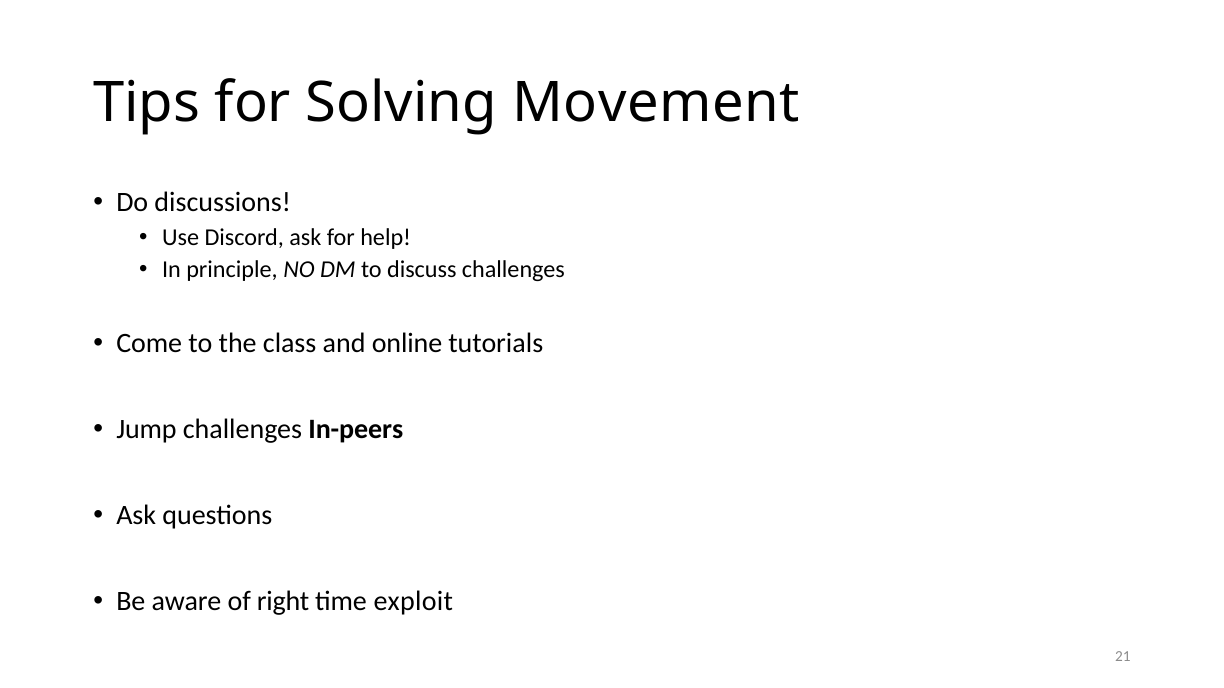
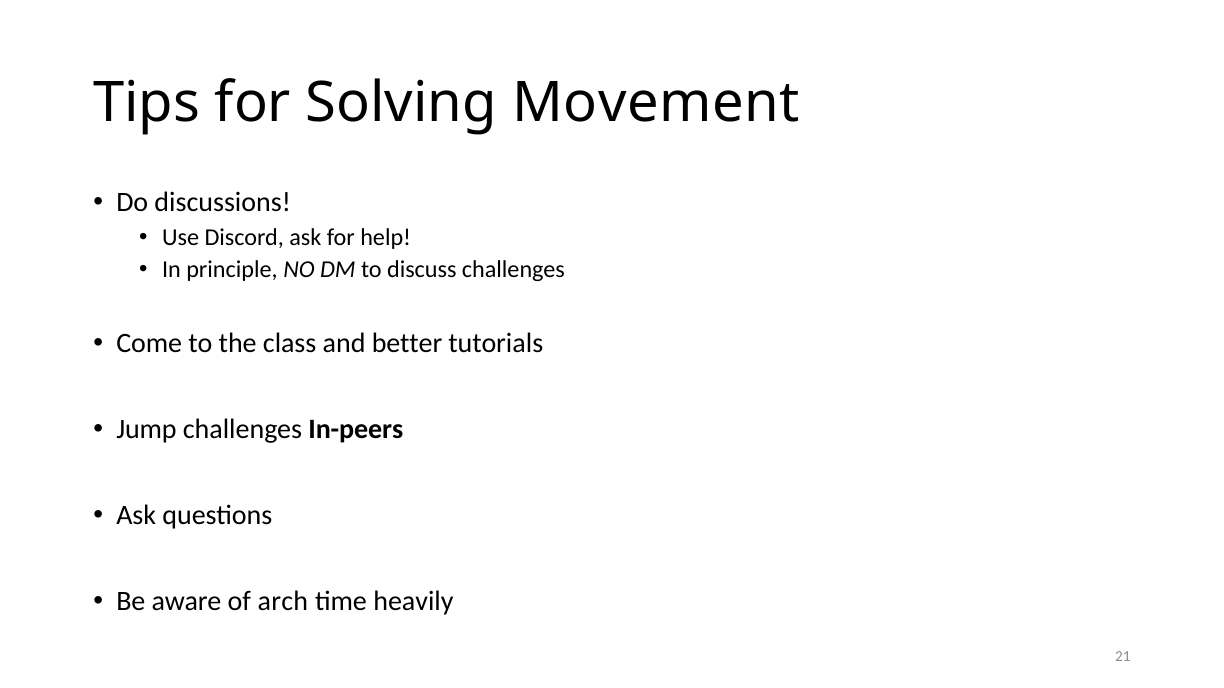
online: online -> better
right: right -> arch
exploit: exploit -> heavily
